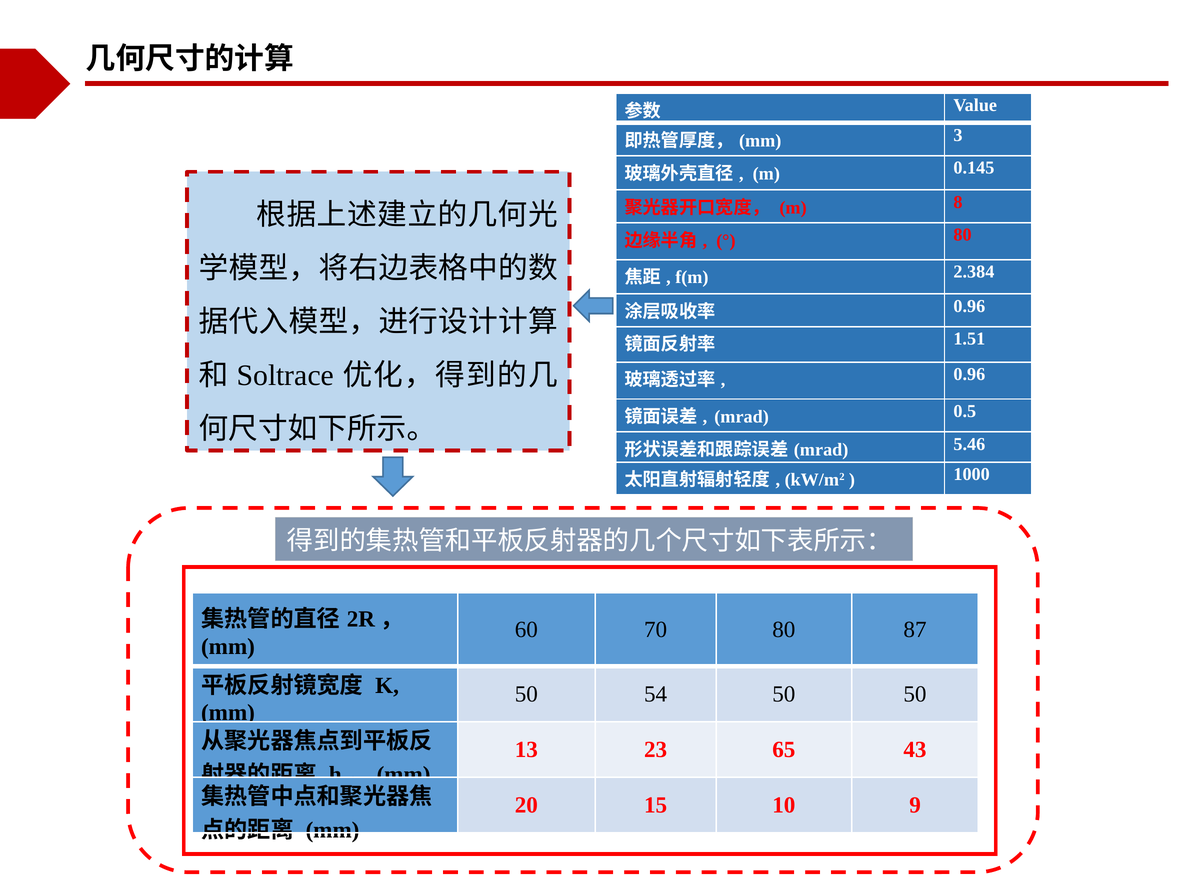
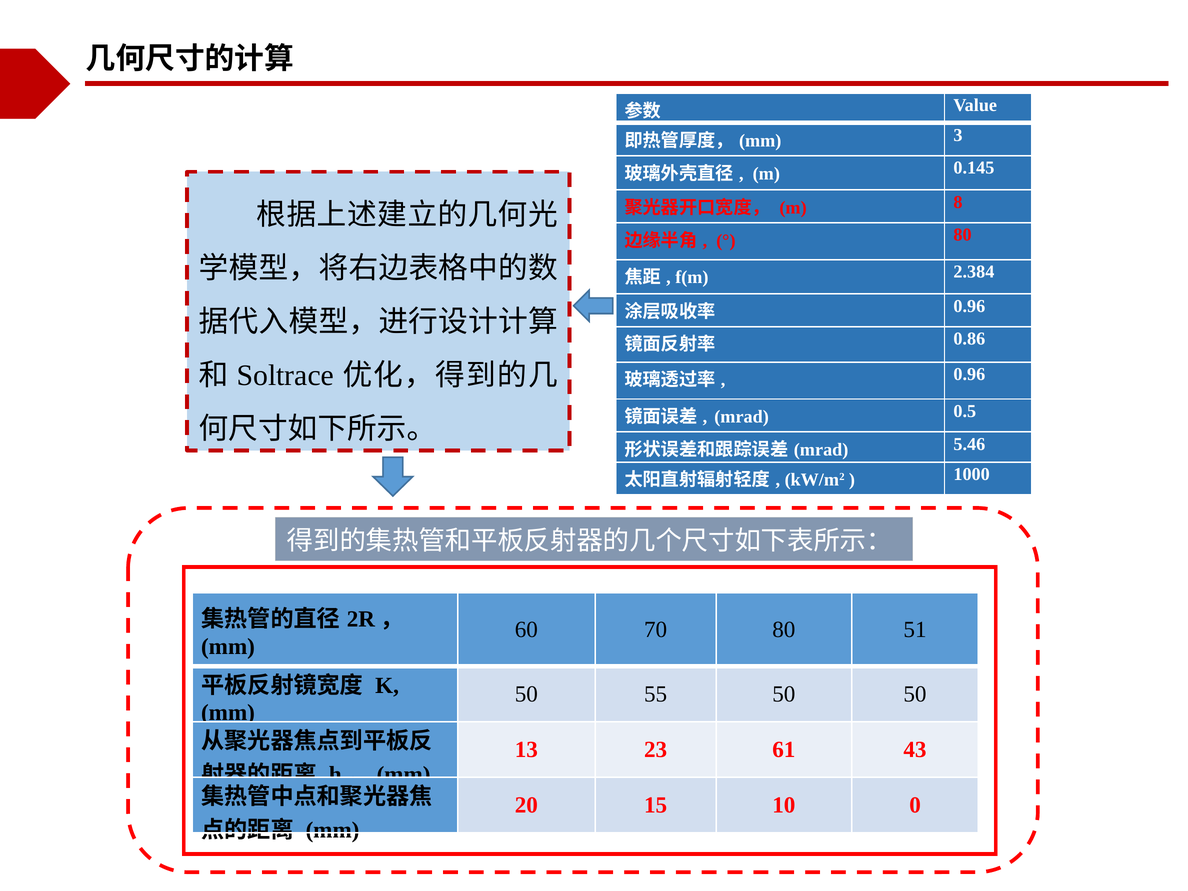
1.51: 1.51 -> 0.86
87: 87 -> 51
54: 54 -> 55
65: 65 -> 61
9: 9 -> 0
